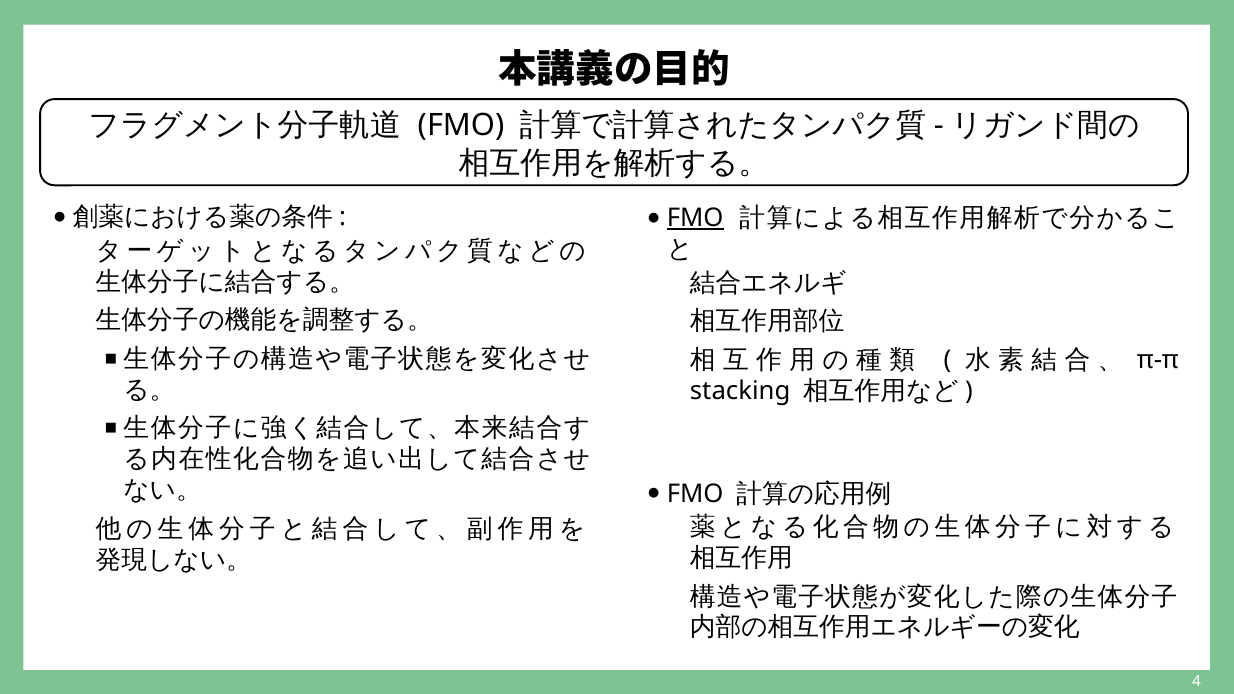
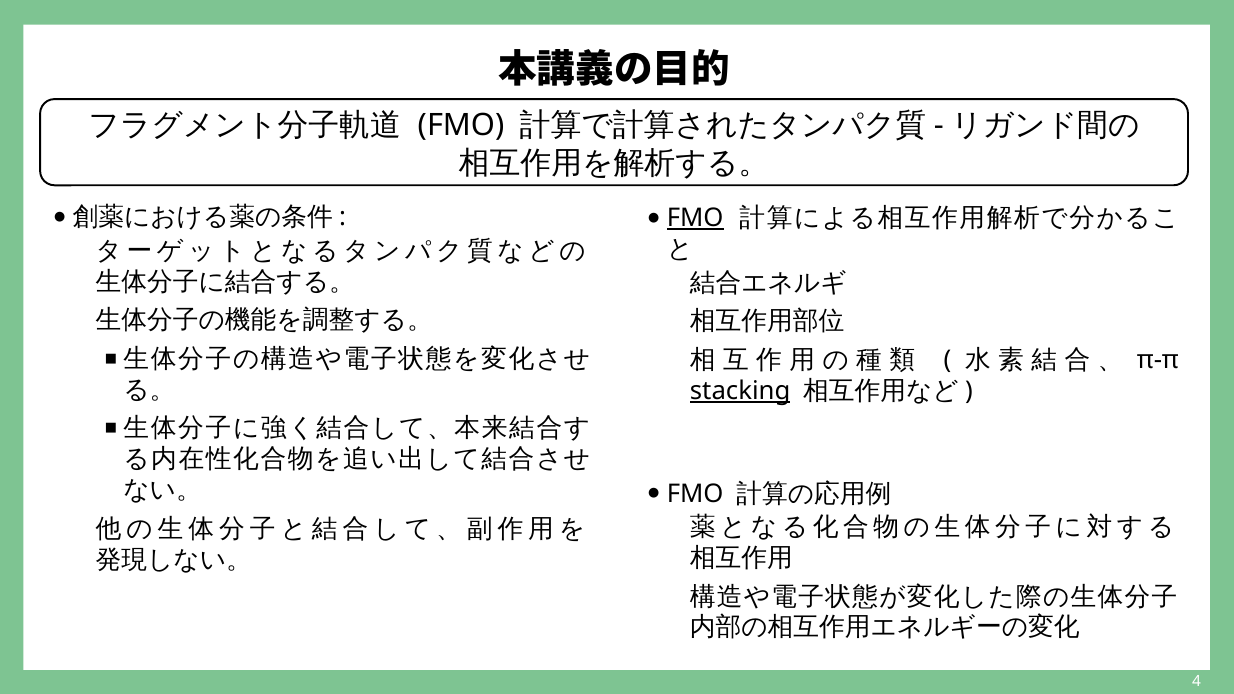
stacking underline: none -> present
